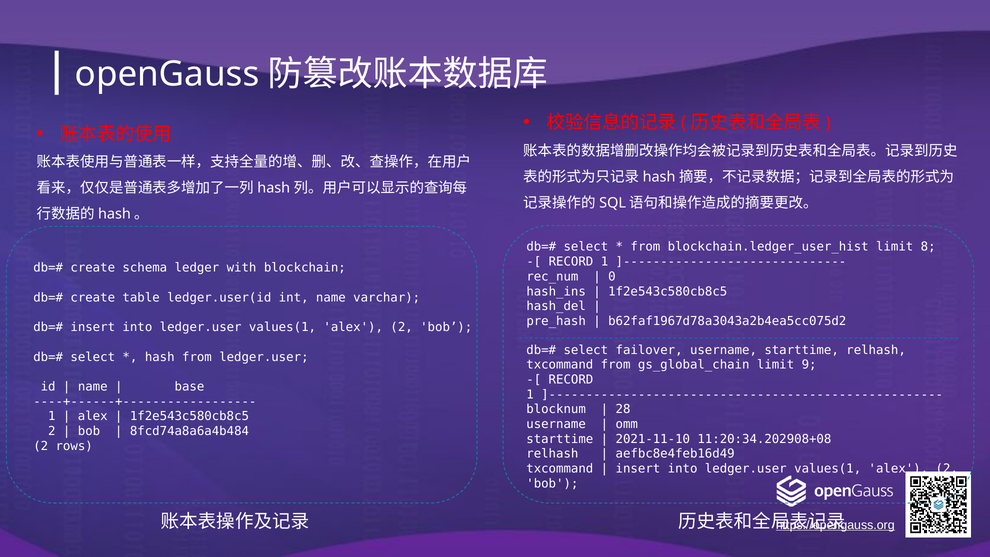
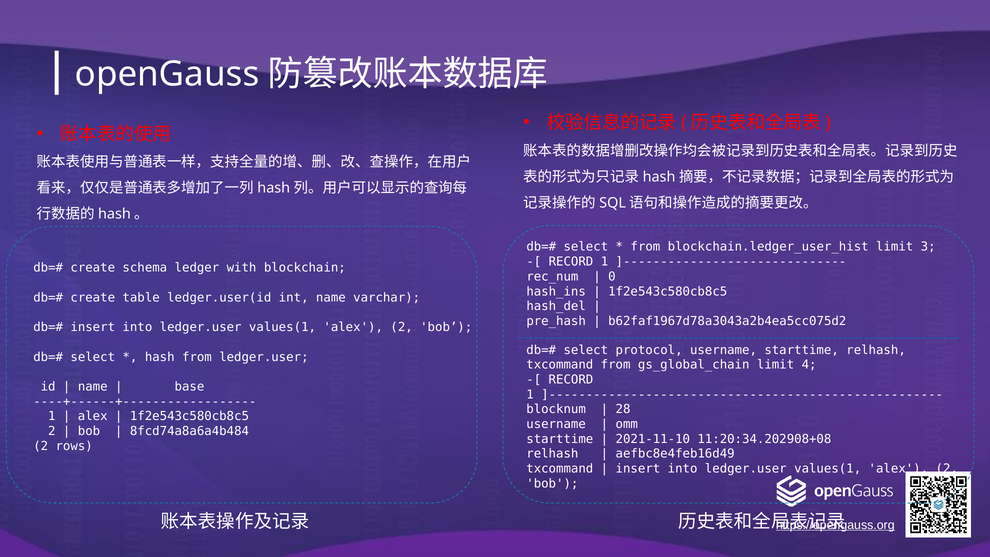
8: 8 -> 3
failover: failover -> protocol
9: 9 -> 4
